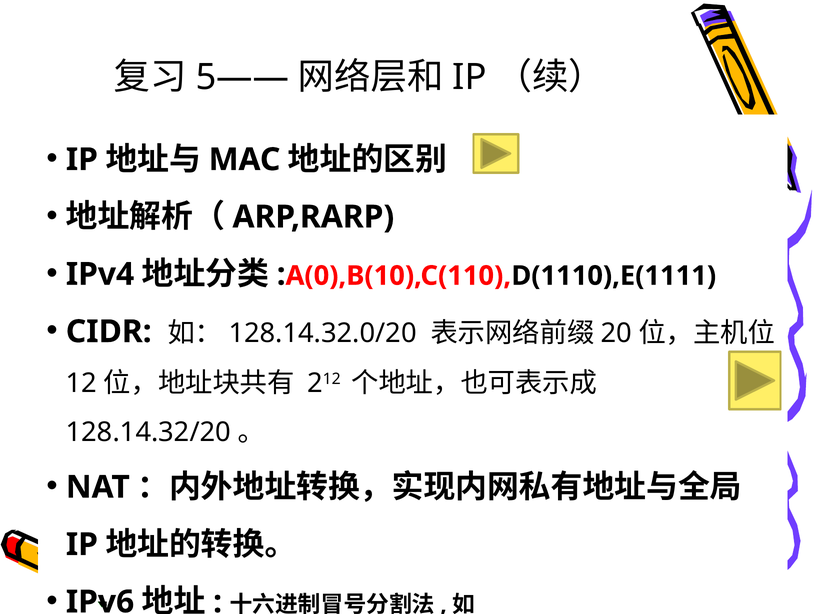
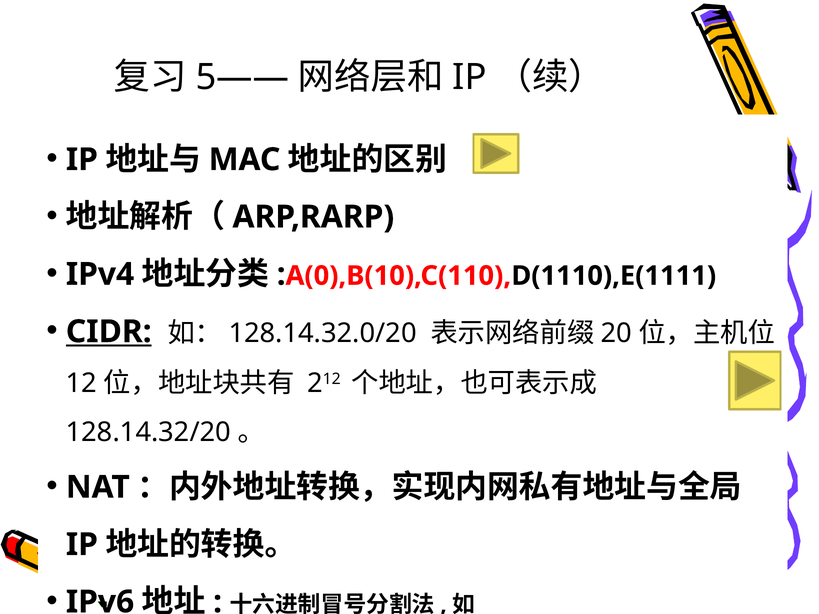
CIDR underline: none -> present
